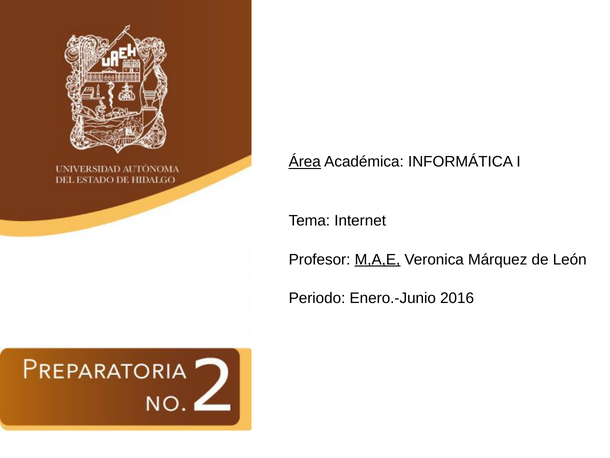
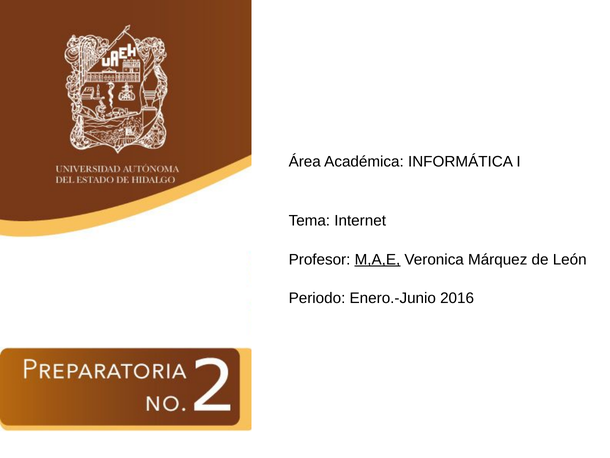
Área underline: present -> none
